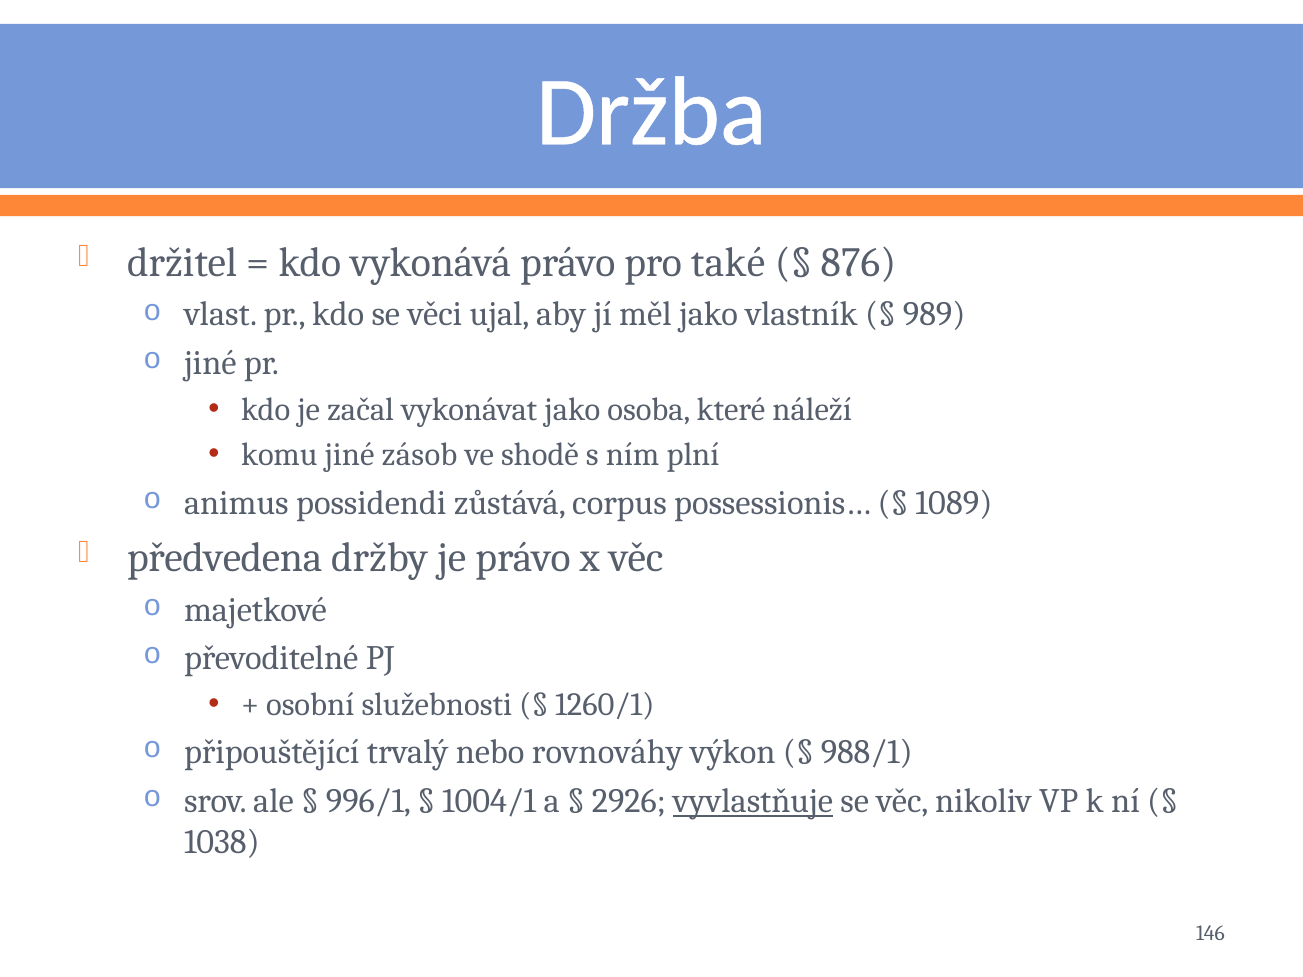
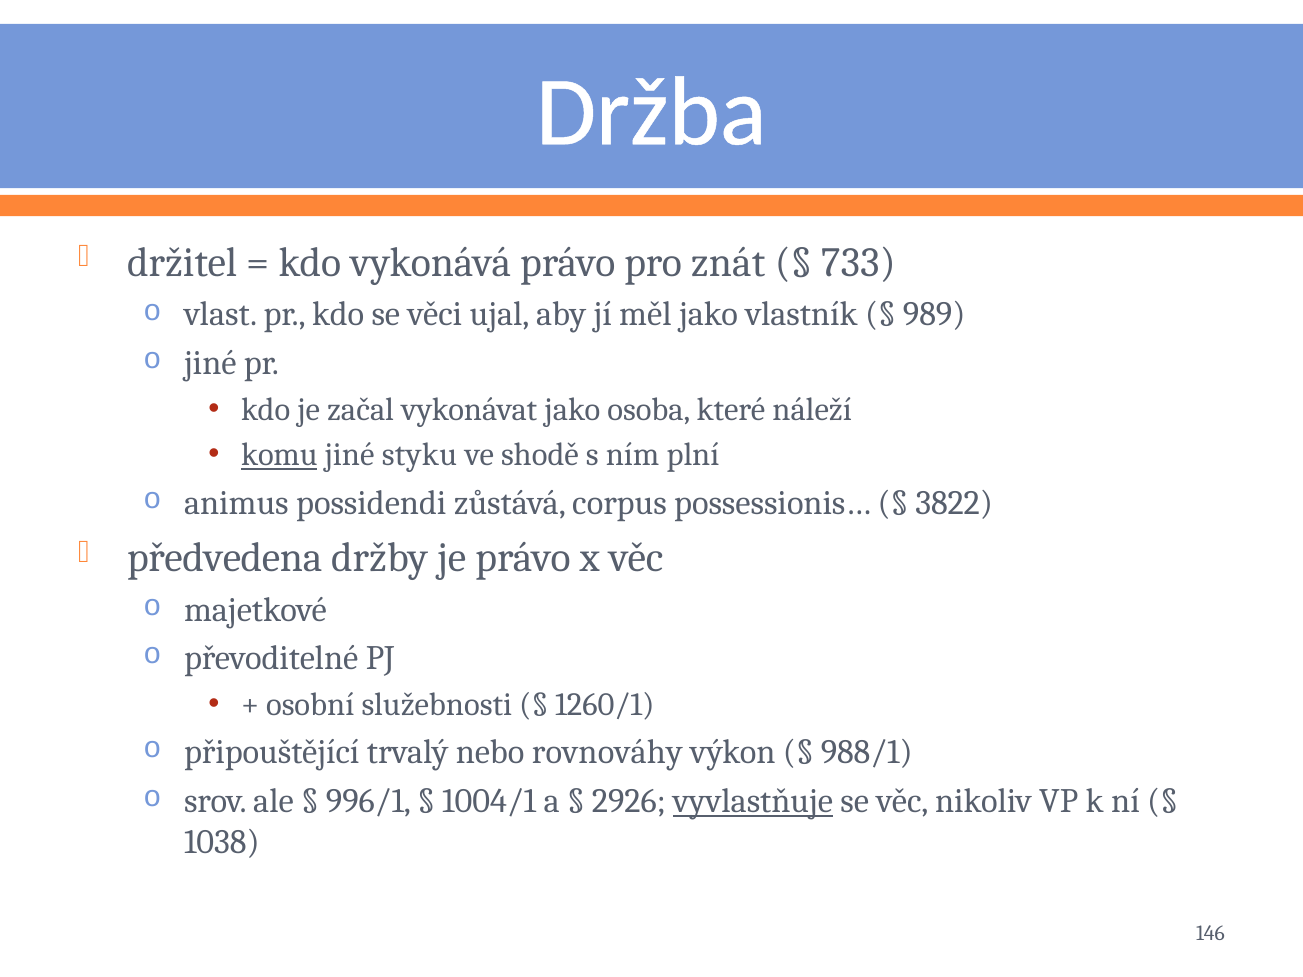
také: také -> znát
876: 876 -> 733
komu underline: none -> present
zásob: zásob -> styku
1089: 1089 -> 3822
